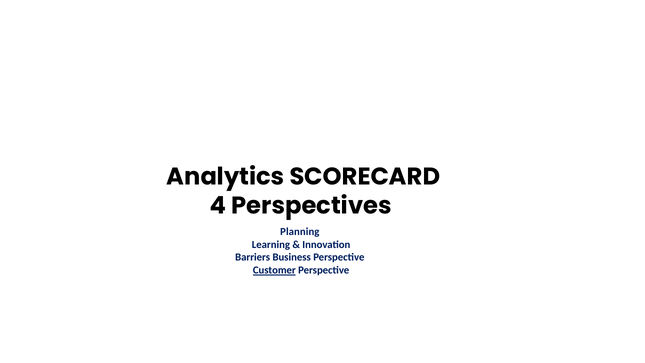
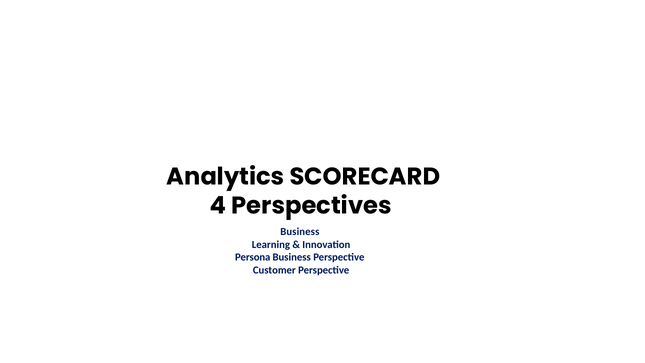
Planning at (300, 231): Planning -> Business
Barriers: Barriers -> Persona
Customer underline: present -> none
